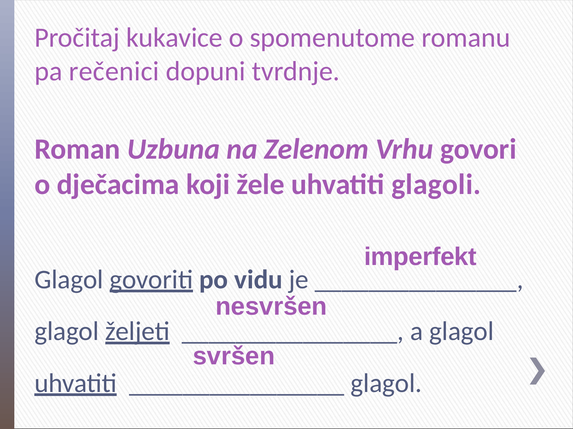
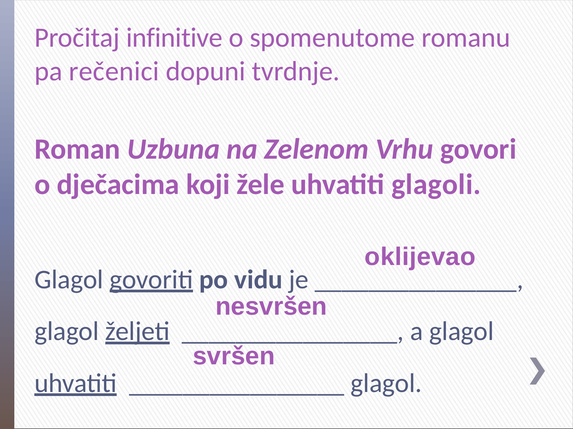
kukavice: kukavice -> infinitive
imperfekt: imperfekt -> oklijevao
